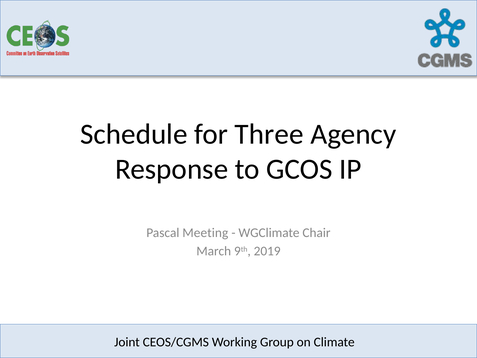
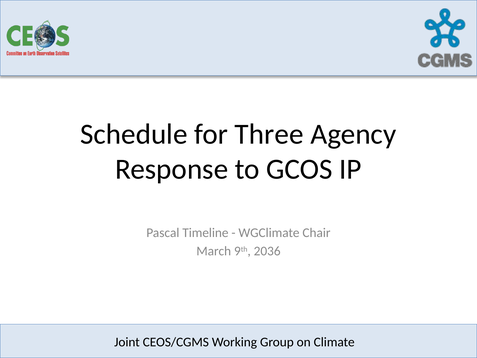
Meeting: Meeting -> Timeline
2019: 2019 -> 2036
